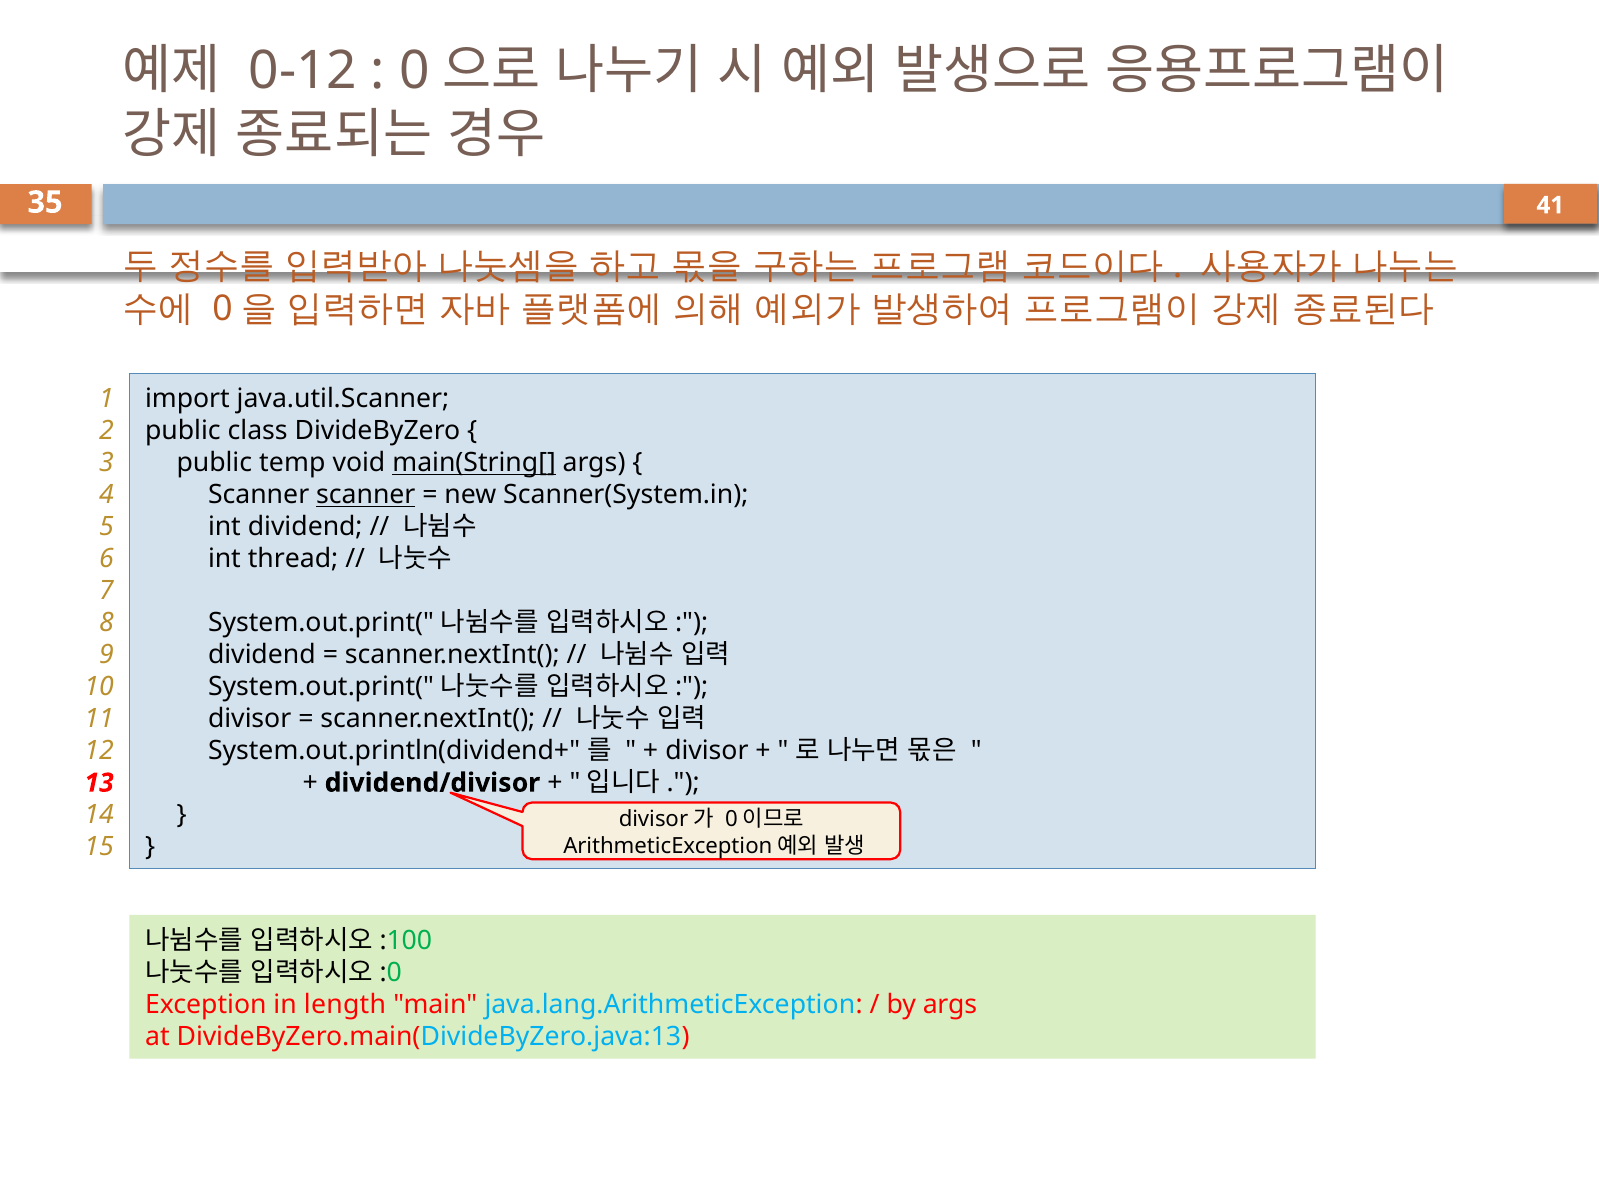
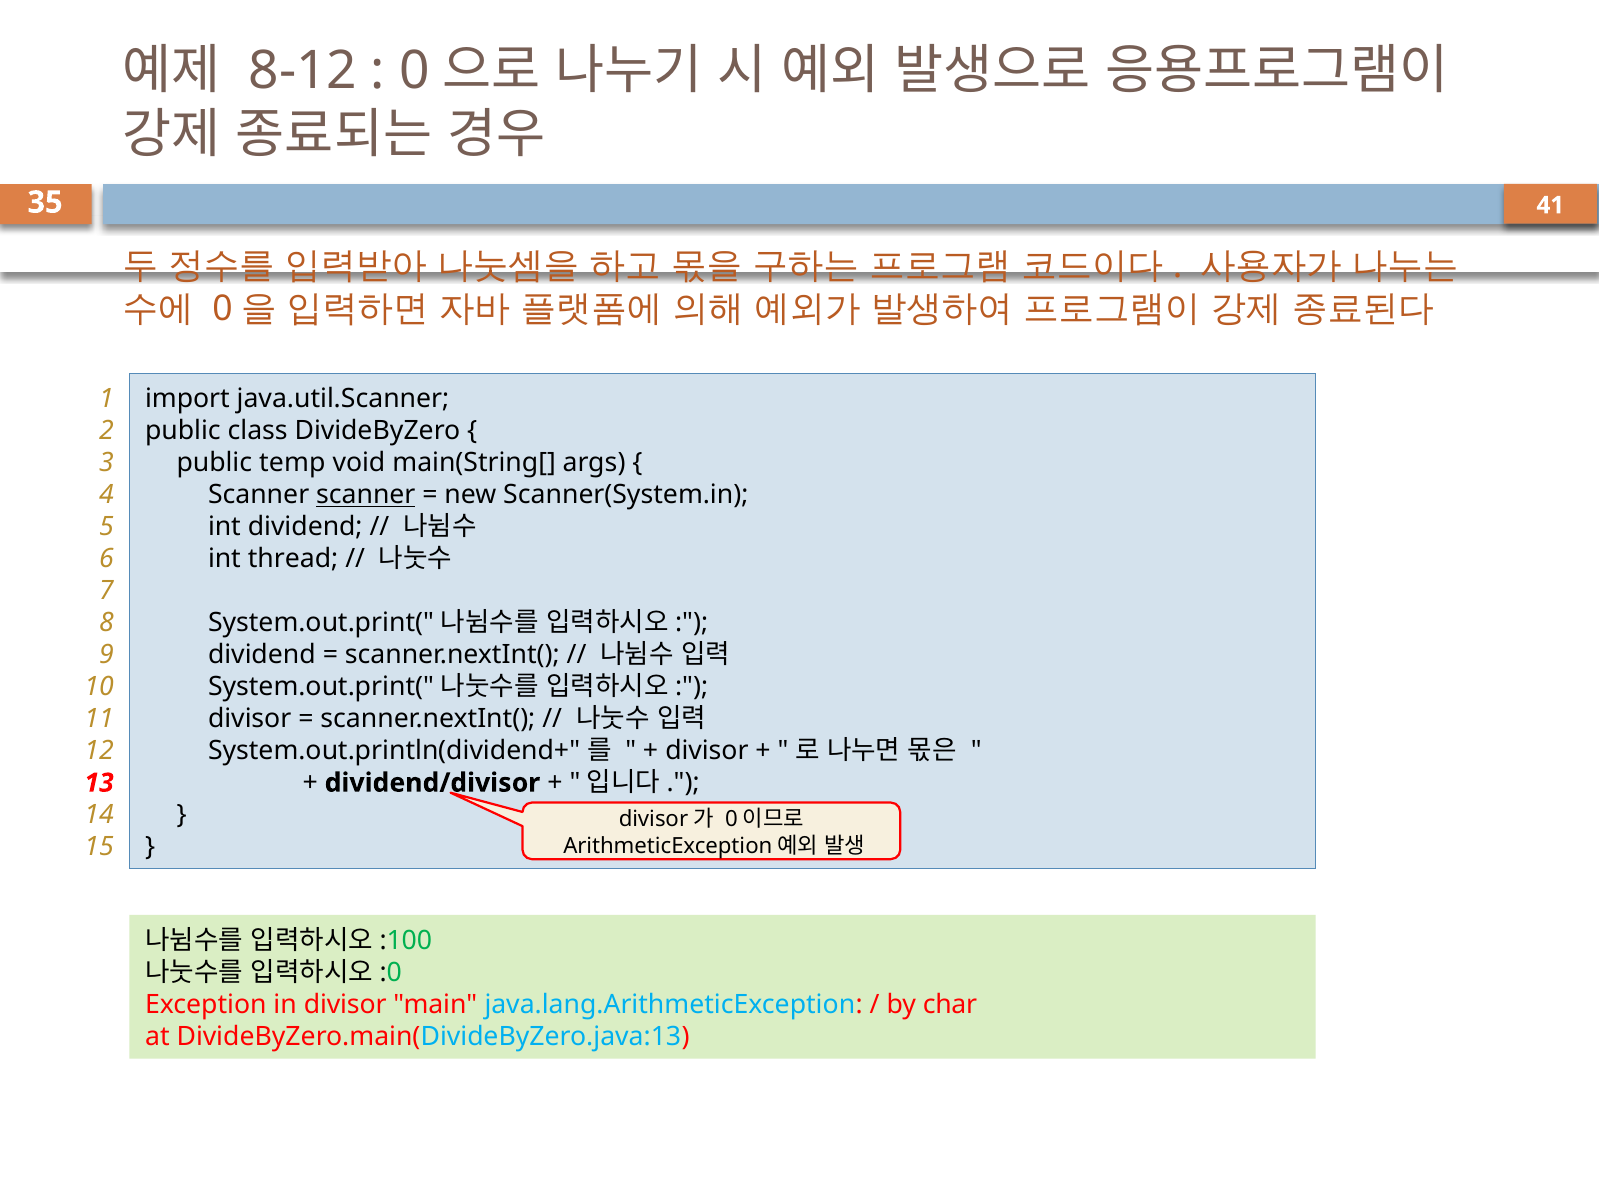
0-12: 0-12 -> 8-12
main(String[ underline: present -> none
in length: length -> divisor
by args: args -> char
